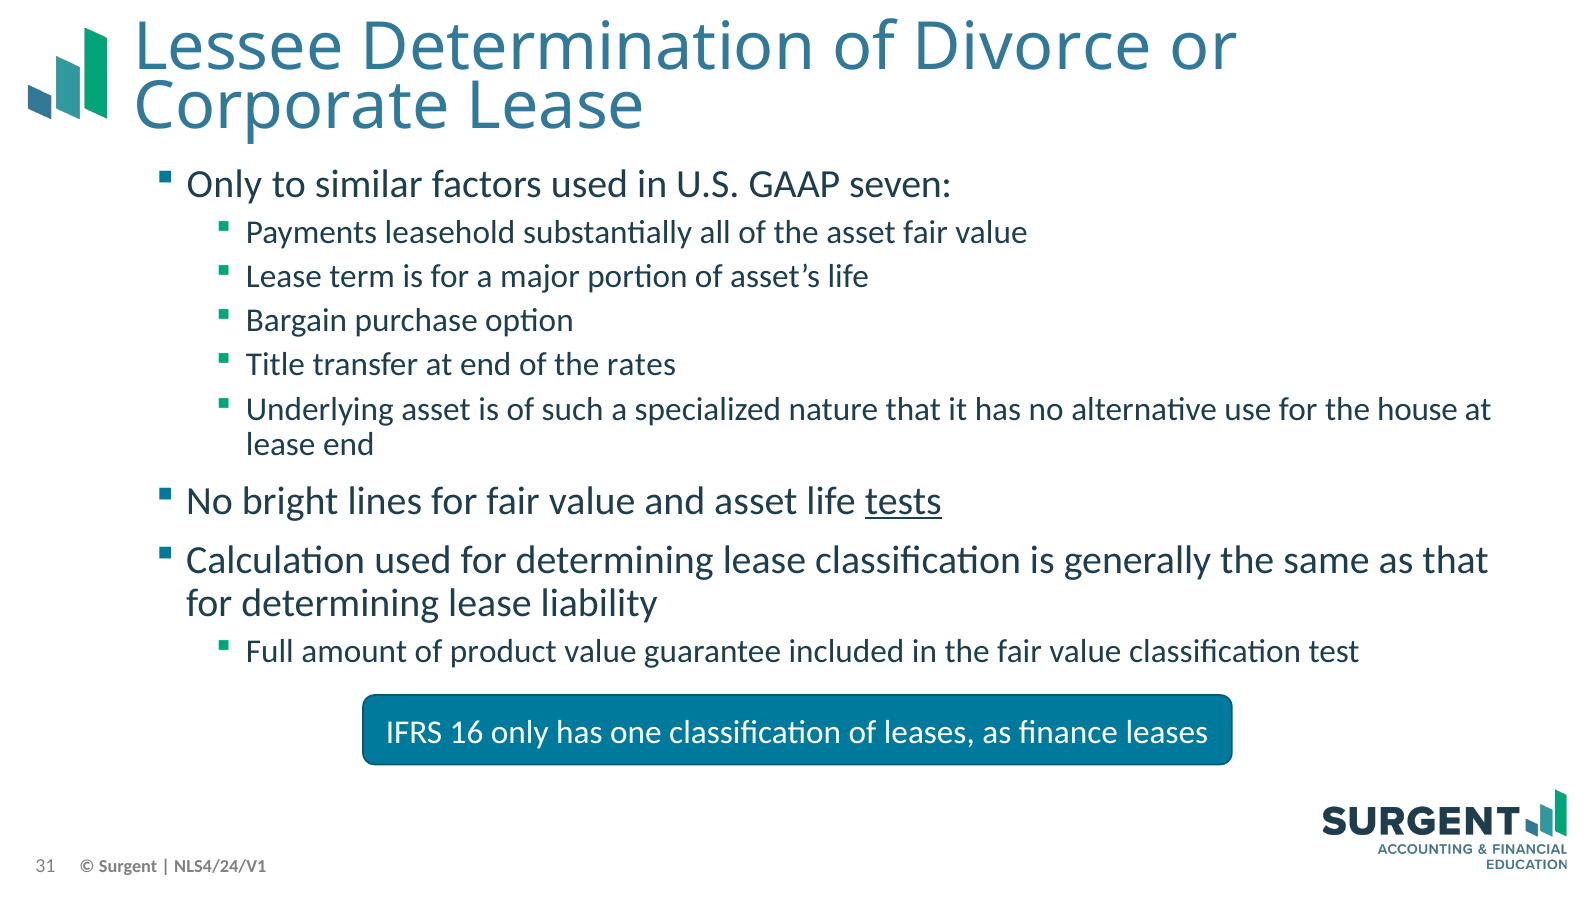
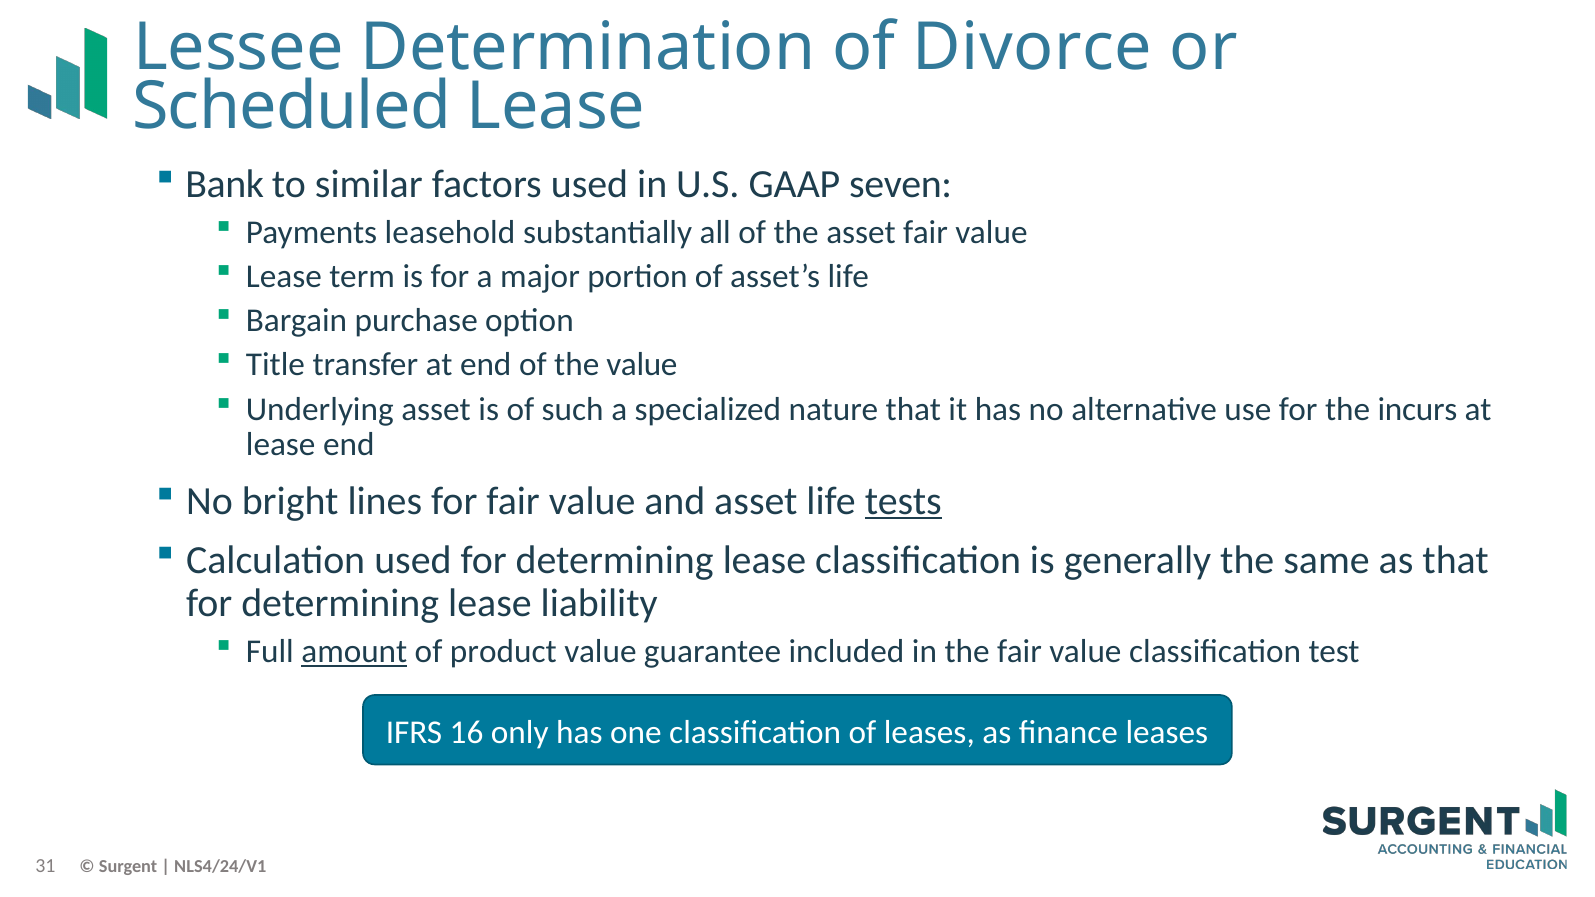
Corporate: Corporate -> Scheduled
Only at (224, 184): Only -> Bank
the rates: rates -> value
house: house -> incurs
amount underline: none -> present
